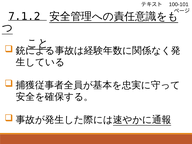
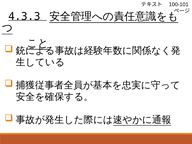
7.1.2: 7.1.2 -> 4.3.3
